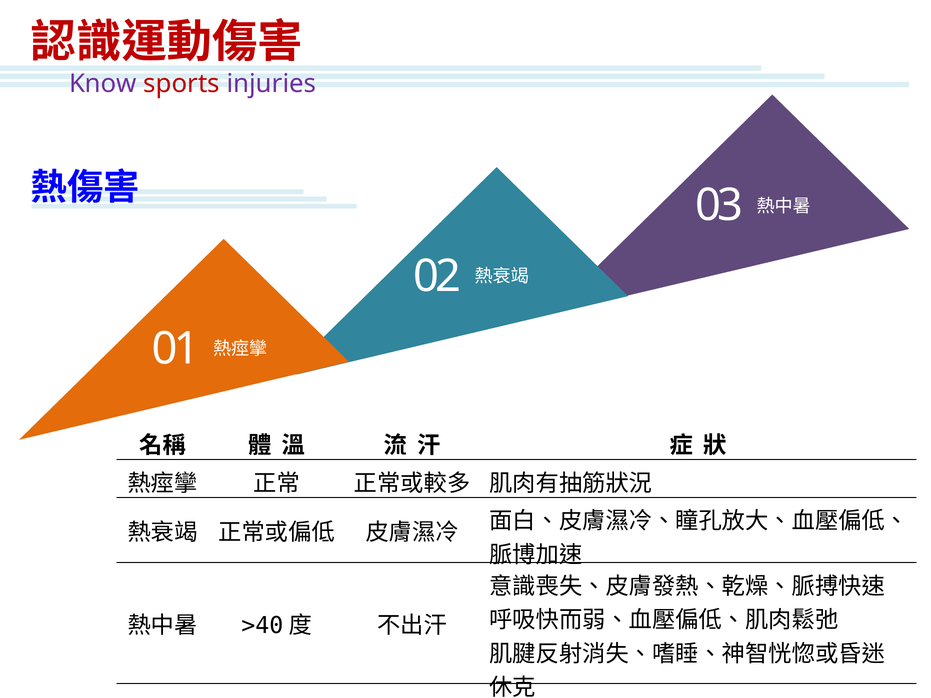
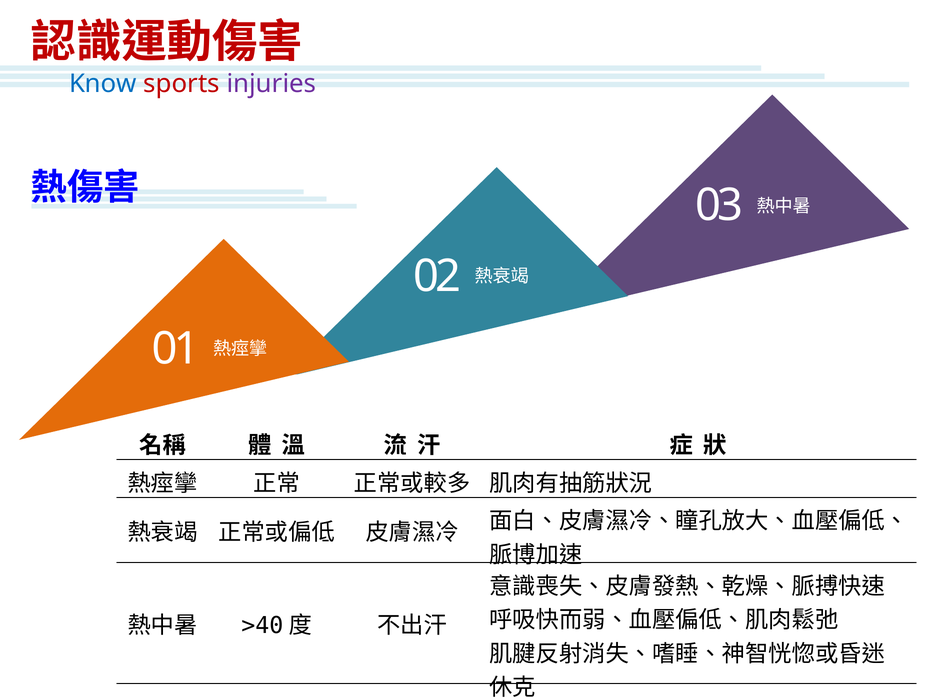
Know colour: purple -> blue
